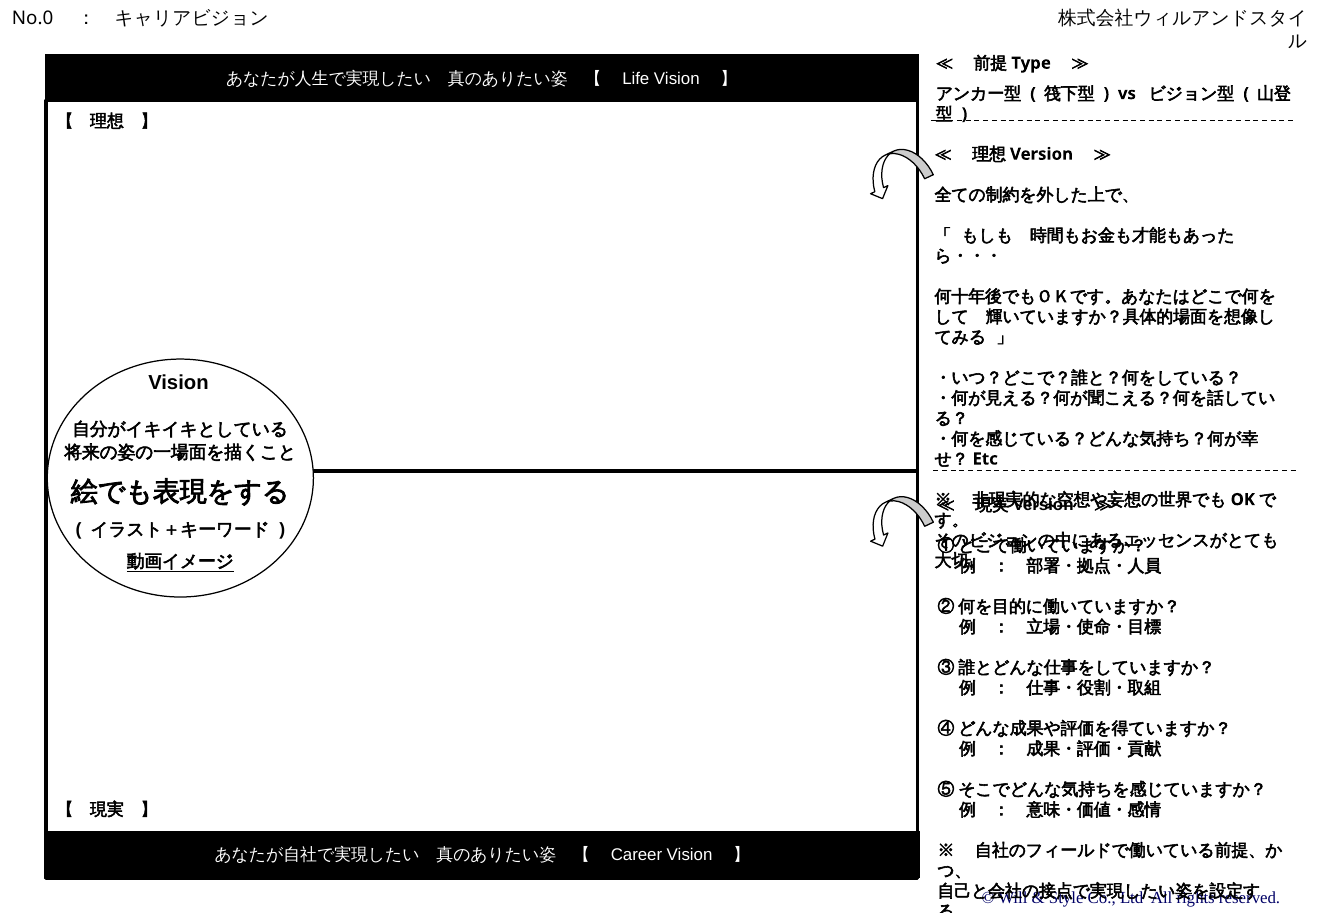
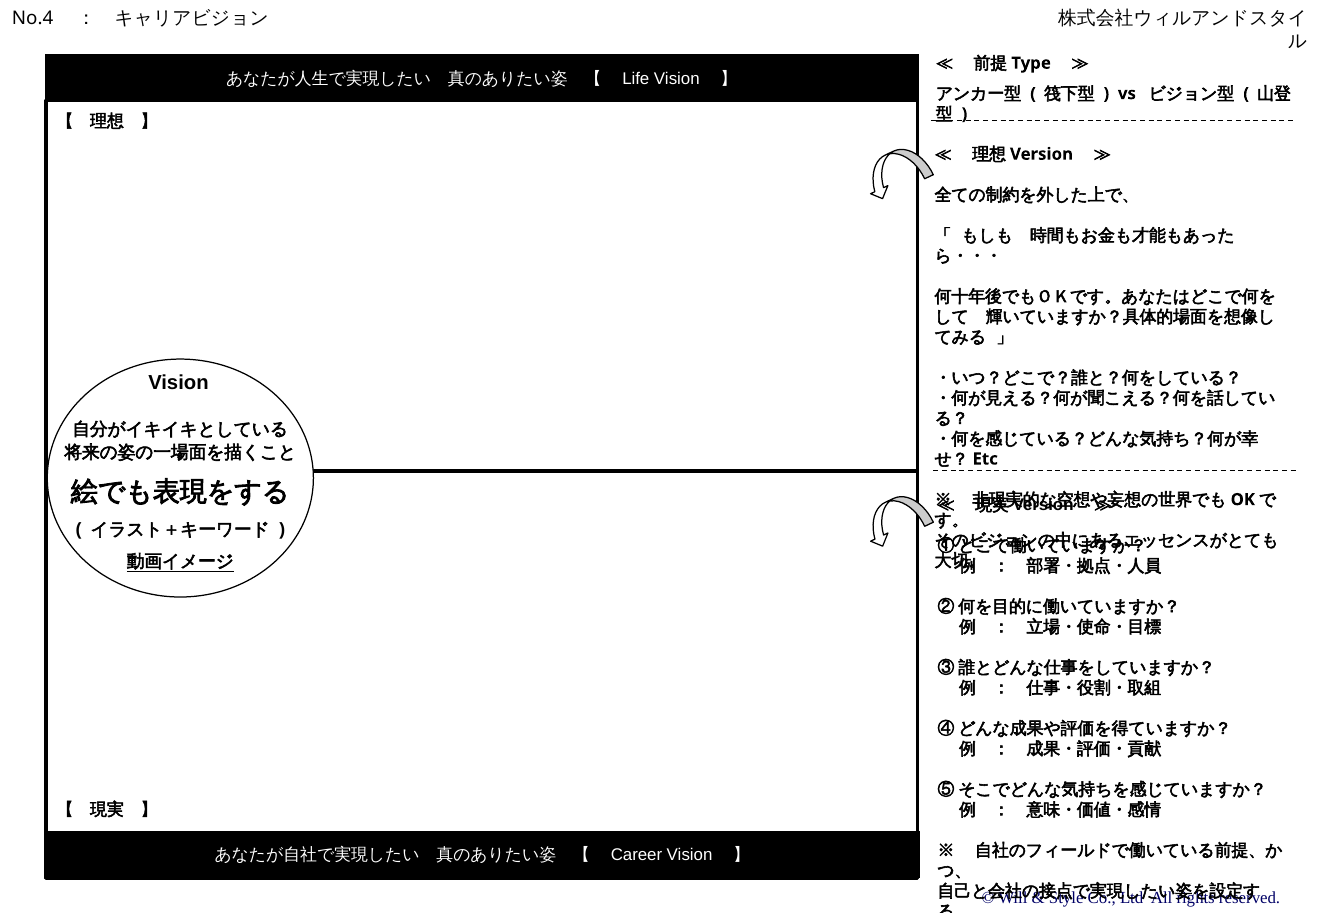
No.0: No.0 -> No.4
